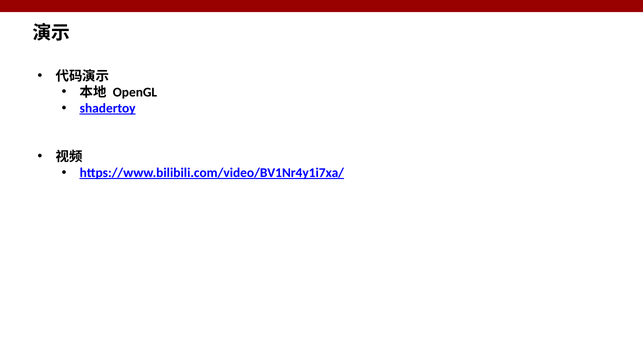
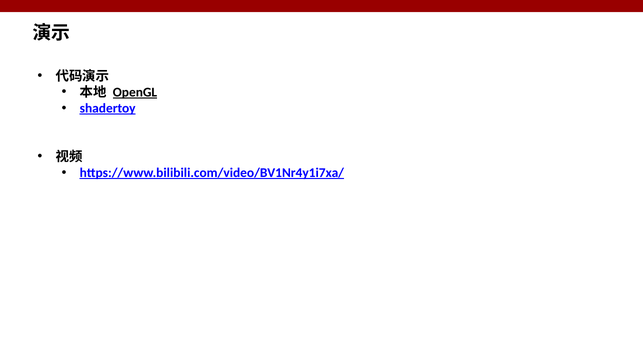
OpenGL underline: none -> present
